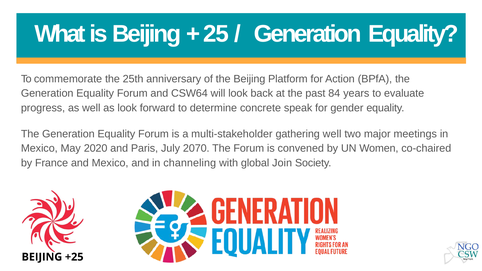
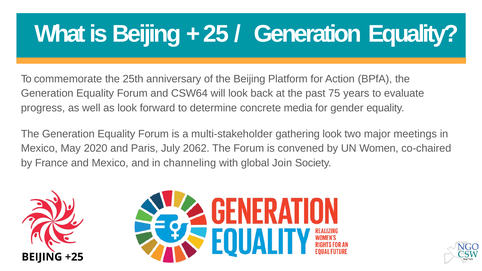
84: 84 -> 75
speak: speak -> media
gathering well: well -> look
2070: 2070 -> 2062
